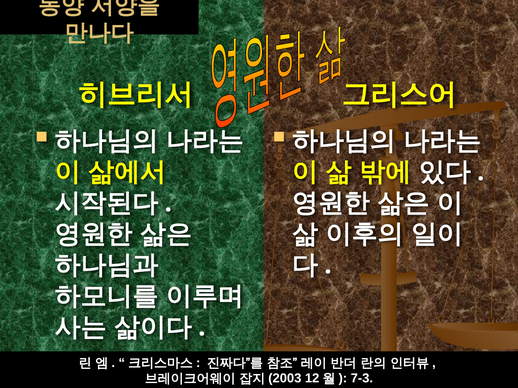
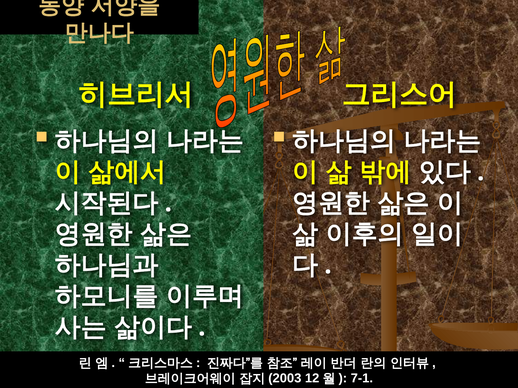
7-3: 7-3 -> 7-1
